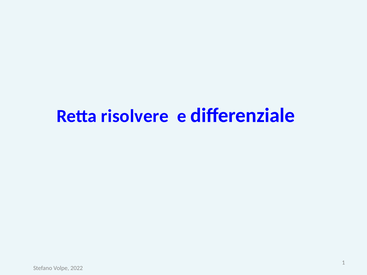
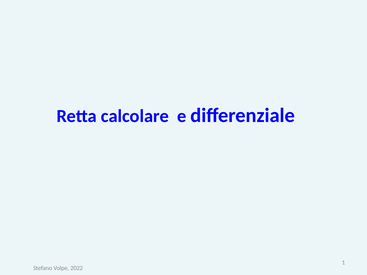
risolvere: risolvere -> calcolare
